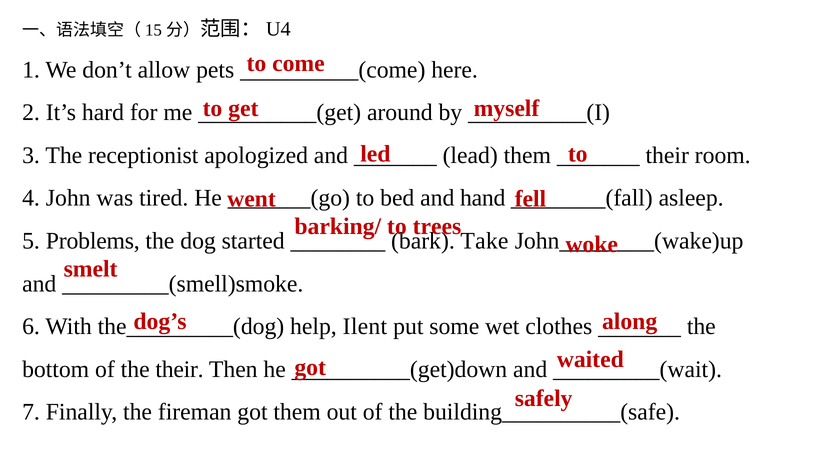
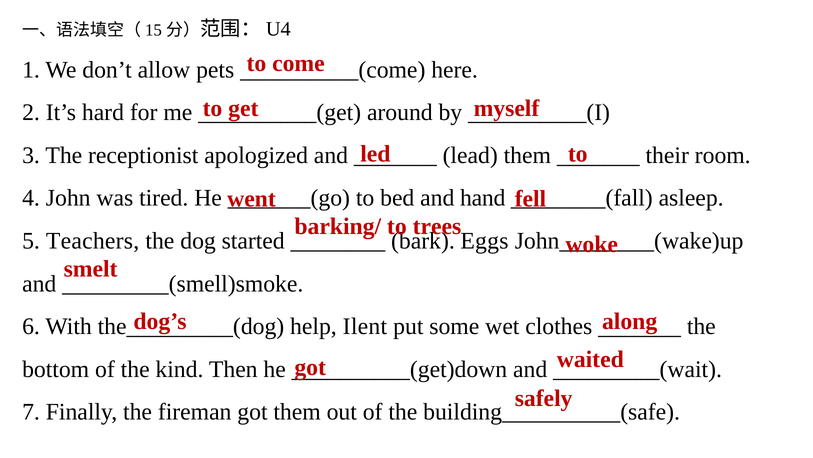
Problems: Problems -> Teachers
Take: Take -> Eggs
the their: their -> kind
